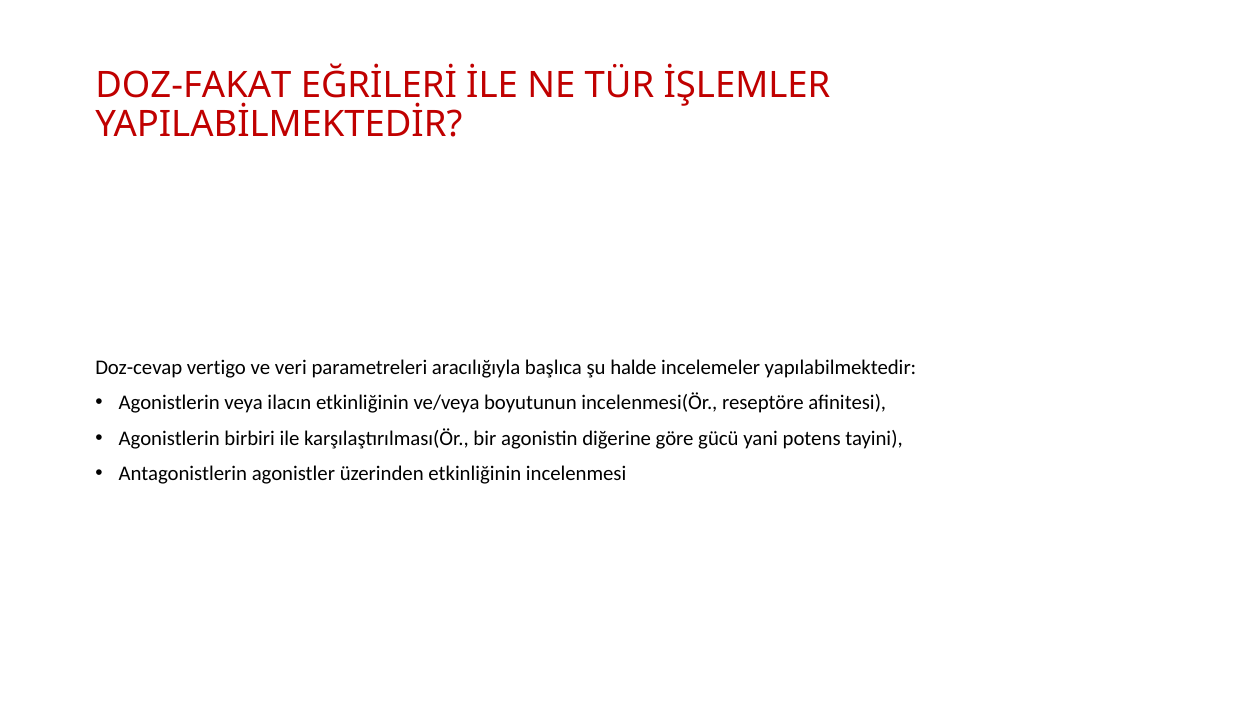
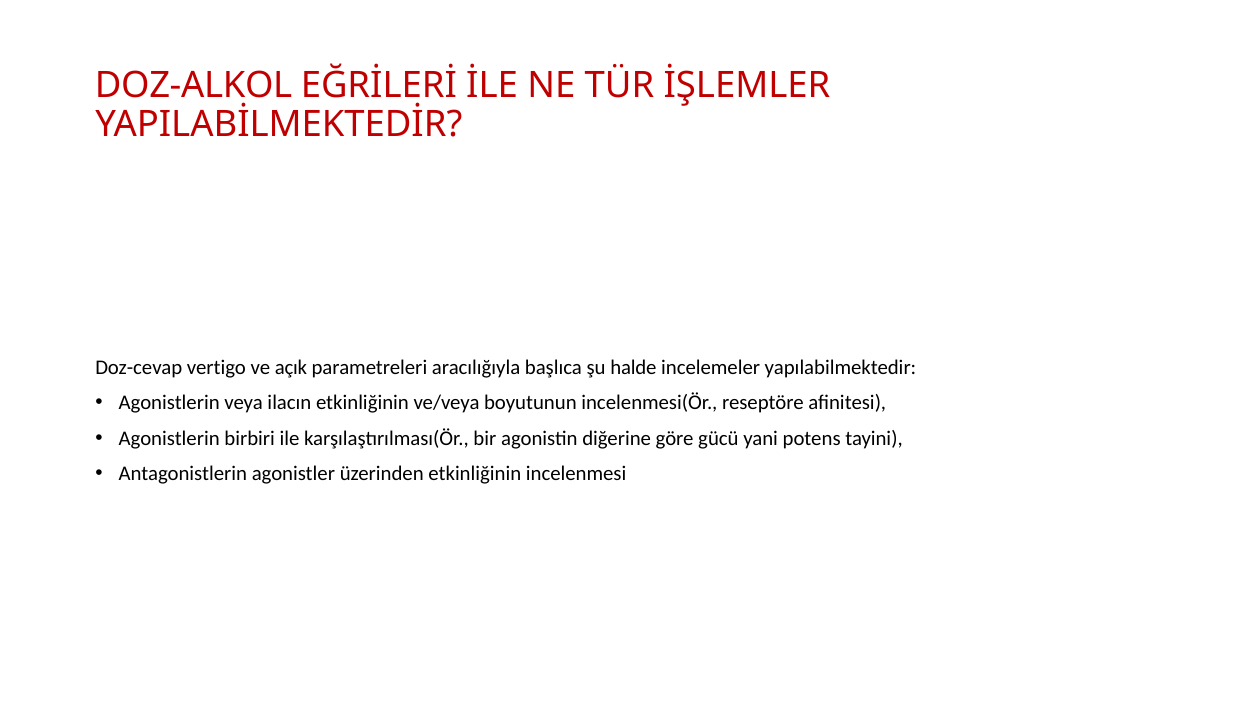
DOZ-FAKAT: DOZ-FAKAT -> DOZ-ALKOL
veri: veri -> açık
